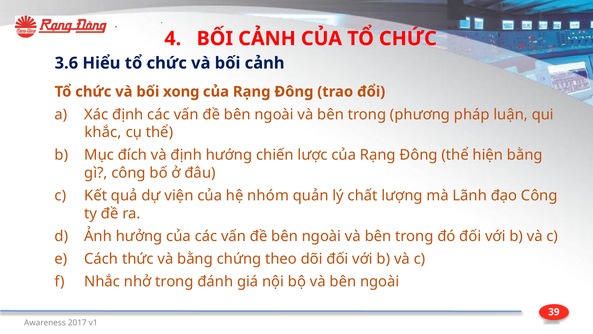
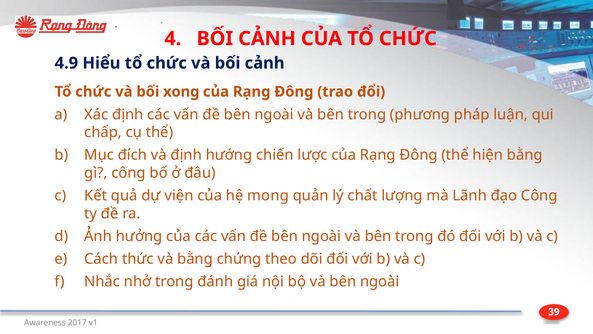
3.6: 3.6 -> 4.9
khắc: khắc -> chấp
nhóm: nhóm -> mong
